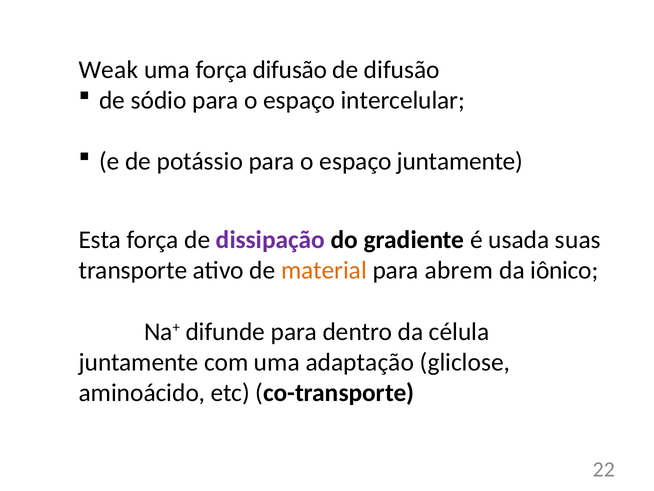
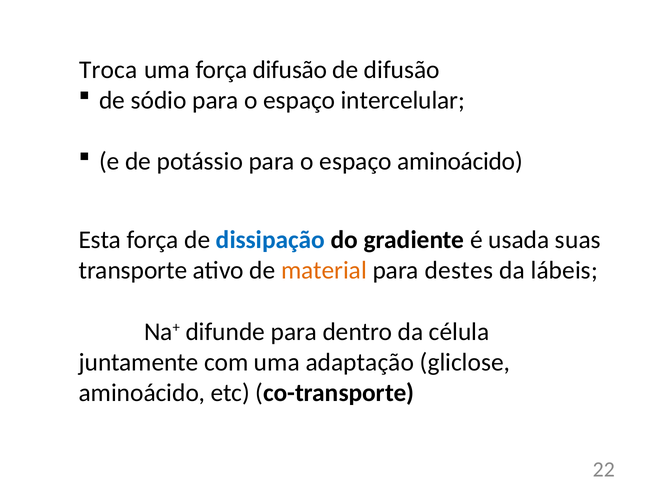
Weak: Weak -> Troca
espaço juntamente: juntamente -> aminoácido
dissipação colour: purple -> blue
abrem: abrem -> destes
iônico: iônico -> lábeis
